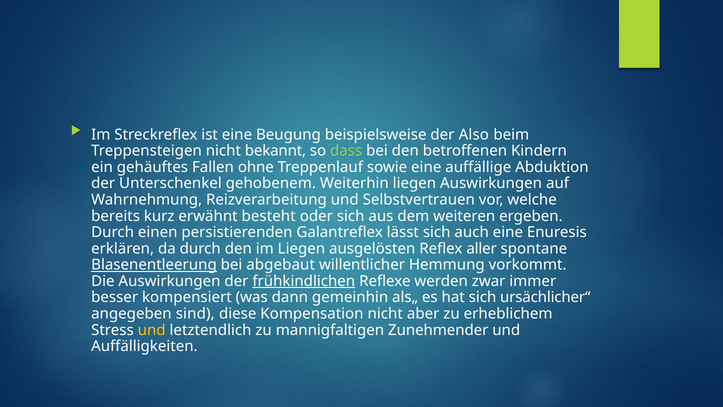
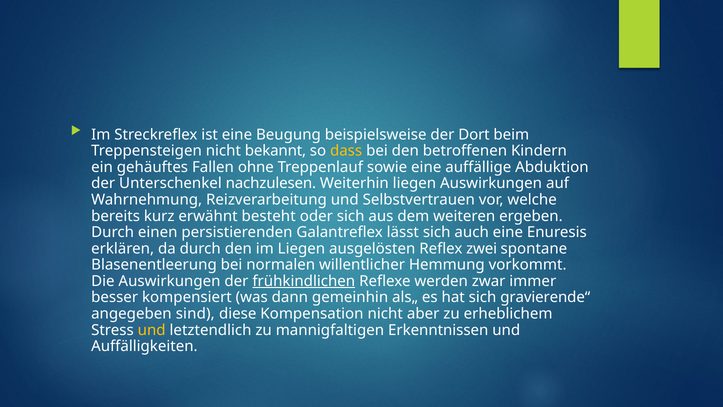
Also: Also -> Dort
dass colour: light green -> yellow
gehobenem: gehobenem -> nachzulesen
aller: aller -> zwei
Blasenentleerung underline: present -> none
abgebaut: abgebaut -> normalen
ursächlicher“: ursächlicher“ -> gravierende“
Zunehmender: Zunehmender -> Erkenntnissen
